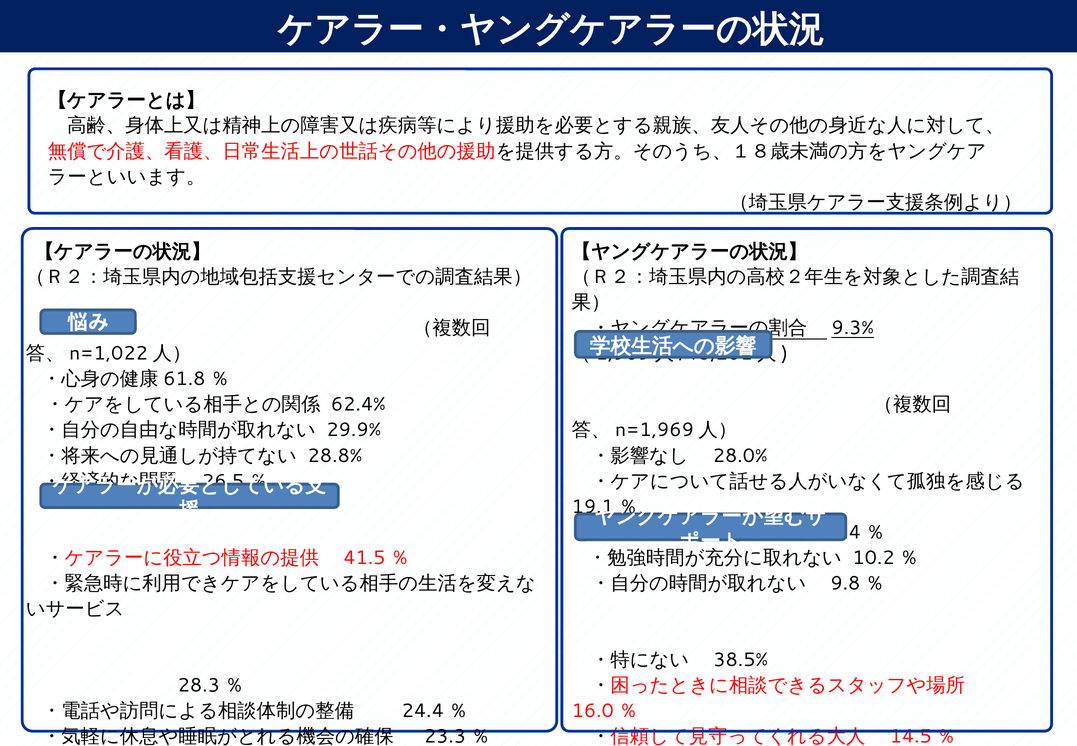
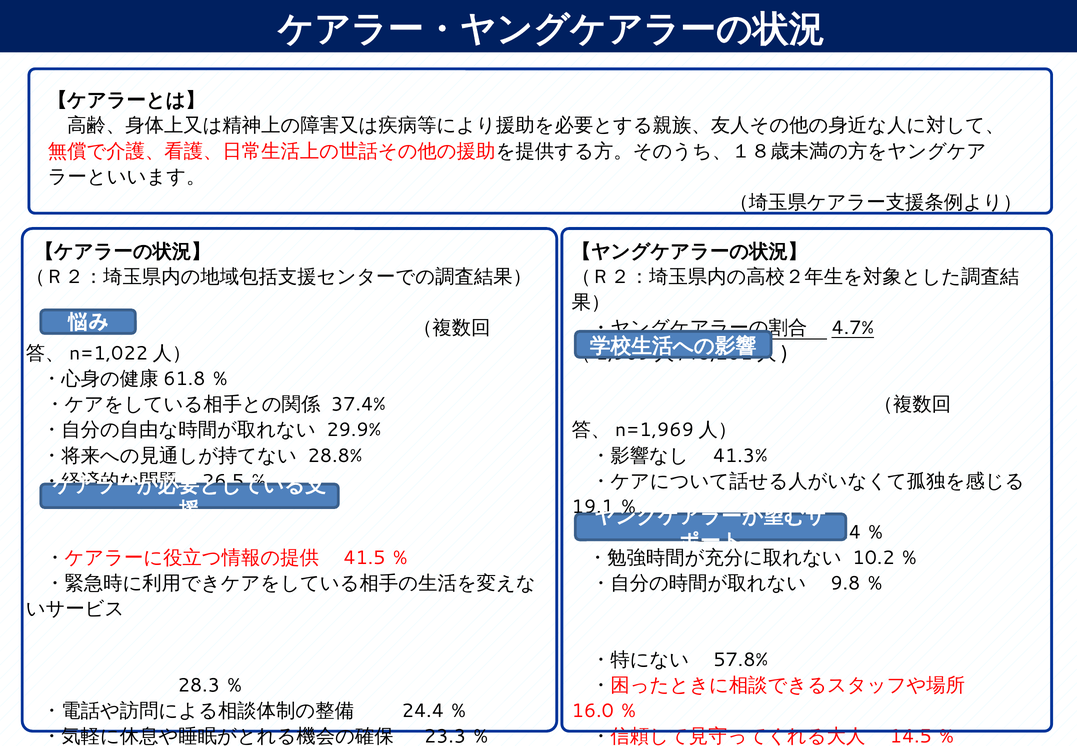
9.3%: 9.3% -> 4.7%
62.4%: 62.4% -> 37.4%
28.0%: 28.0% -> 41.3%
38.5%: 38.5% -> 57.8%
